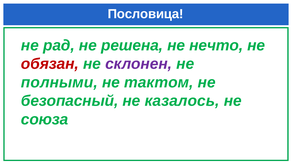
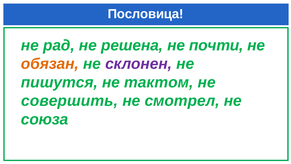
нечто: нечто -> почти
обязан colour: red -> orange
полными: полными -> пишутся
безопасный: безопасный -> совершить
казалось: казалось -> смотрел
